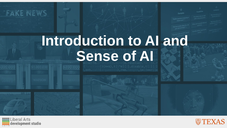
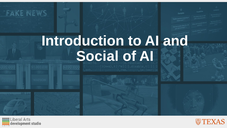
Sense: Sense -> Social
